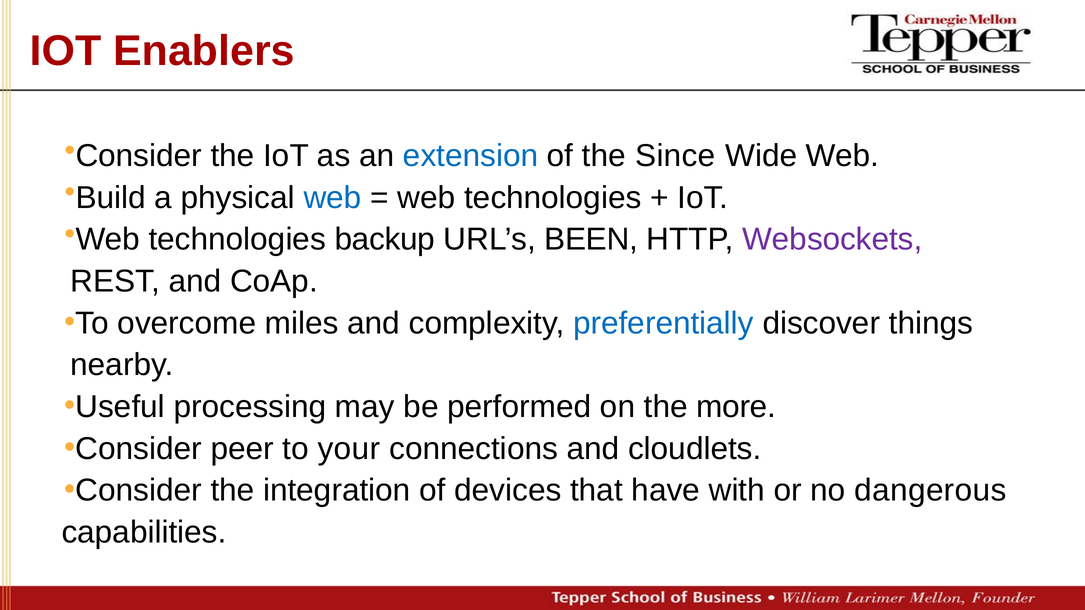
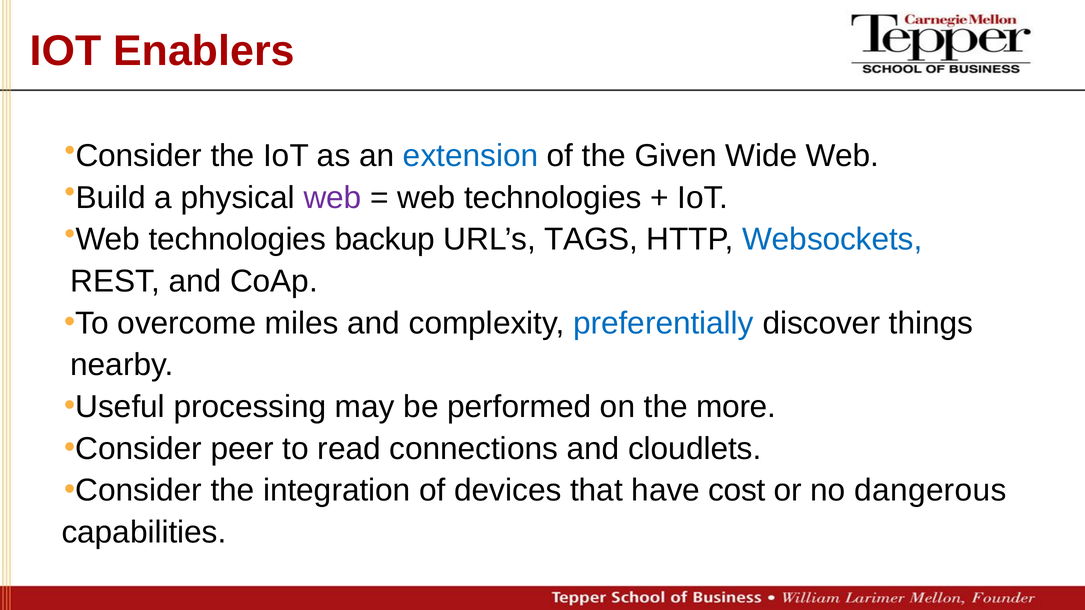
Since: Since -> Given
web at (333, 198) colour: blue -> purple
BEEN: BEEN -> TAGS
Websockets colour: purple -> blue
your: your -> read
with: with -> cost
